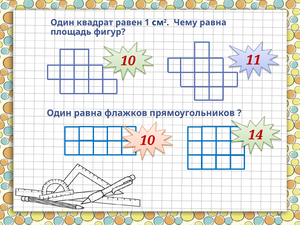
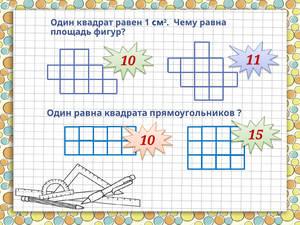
флажков: флажков -> квадрата
14: 14 -> 15
